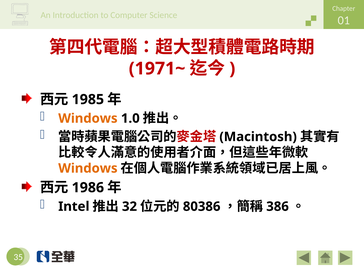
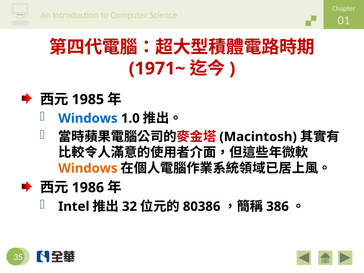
Windows at (88, 118) colour: orange -> blue
